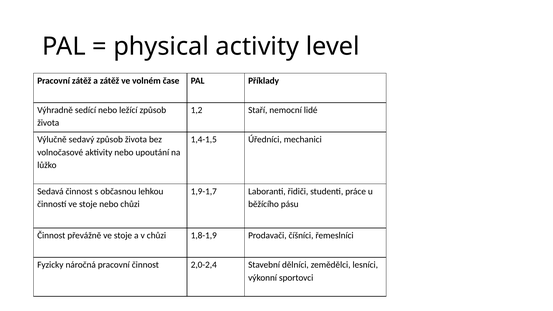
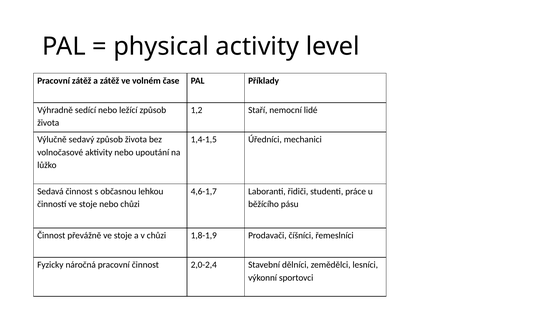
1,9-1,7: 1,9-1,7 -> 4,6-1,7
